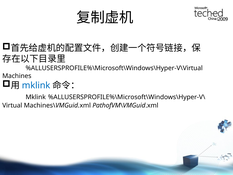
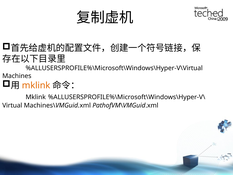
mklink at (36, 85) colour: blue -> orange
